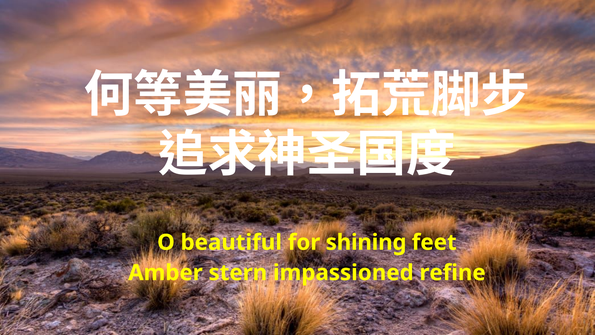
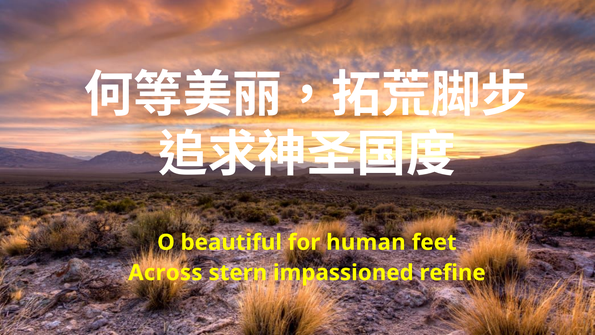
shining: shining -> human
Amber: Amber -> Across
